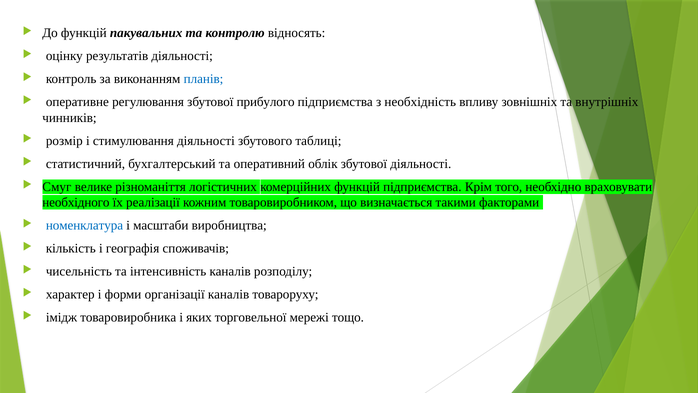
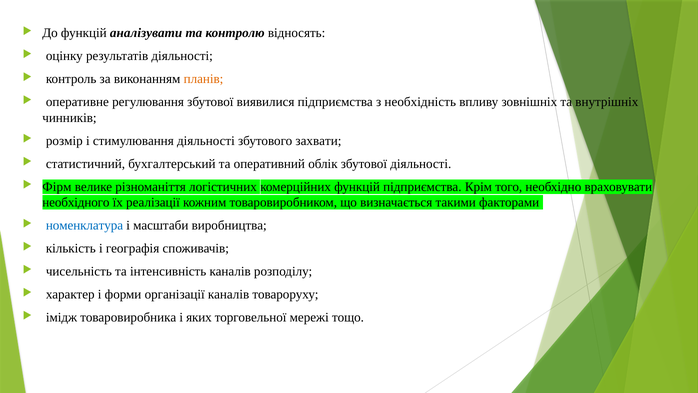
пакувальних: пакувальних -> аналізувати
планів colour: blue -> orange
прибулого: прибулого -> виявилися
таблиці: таблиці -> захвати
Смуг: Смуг -> Фірм
